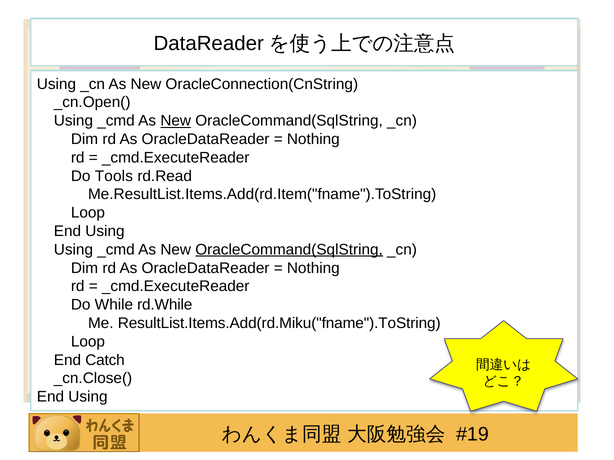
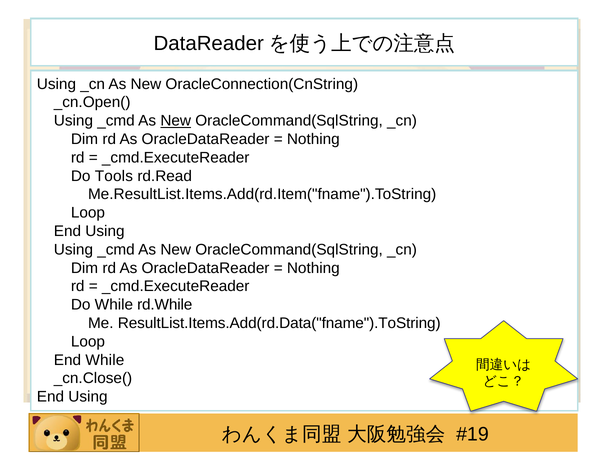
OracleCommand(SqlString at (289, 250) underline: present -> none
ResultList.Items.Add(rd.Miku("fname").ToString: ResultList.Items.Add(rd.Miku("fname").ToString -> ResultList.Items.Add(rd.Data("fname").ToString
End Catch: Catch -> While
